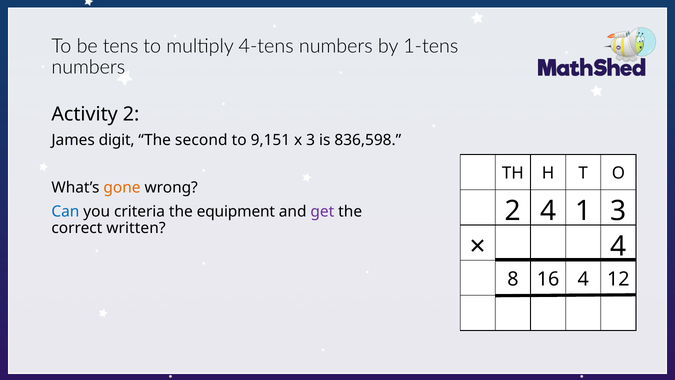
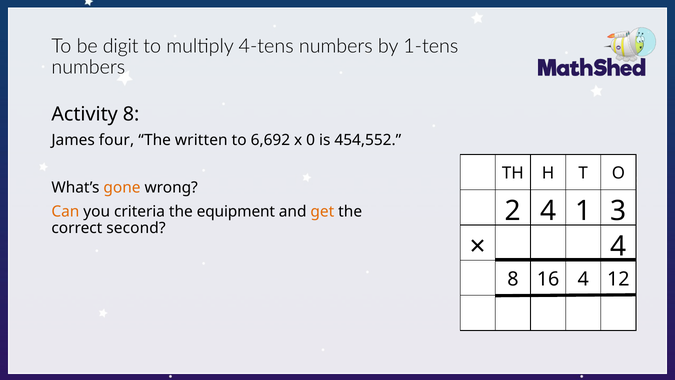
tens: tens -> digit
Activity 2: 2 -> 8
digit: digit -> four
second: second -> written
9,151: 9,151 -> 6,692
x 3: 3 -> 0
836,598: 836,598 -> 454,552
Can colour: blue -> orange
get colour: purple -> orange
written: written -> second
